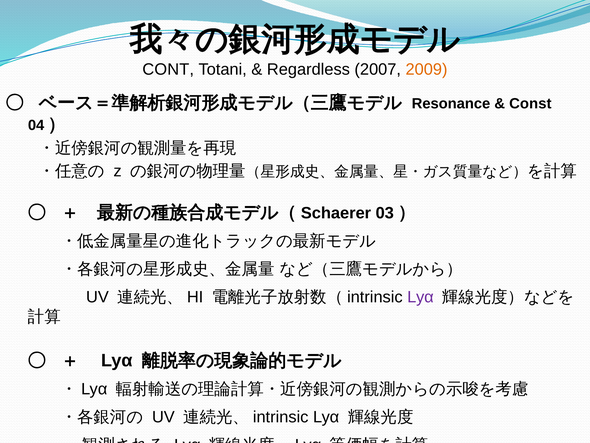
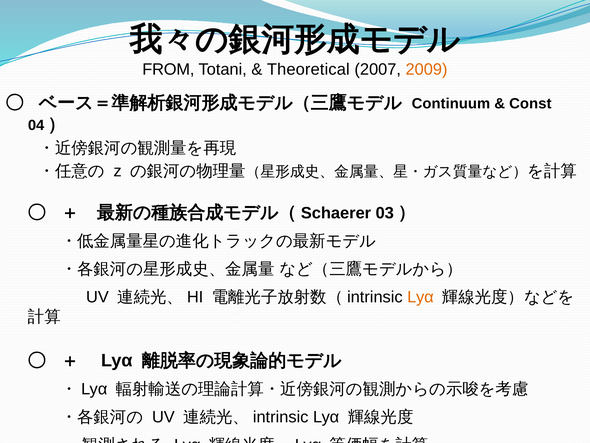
CONT: CONT -> FROM
Regardless: Regardless -> Theoretical
Resonance: Resonance -> Continuum
Lyα at (420, 297) colour: purple -> orange
